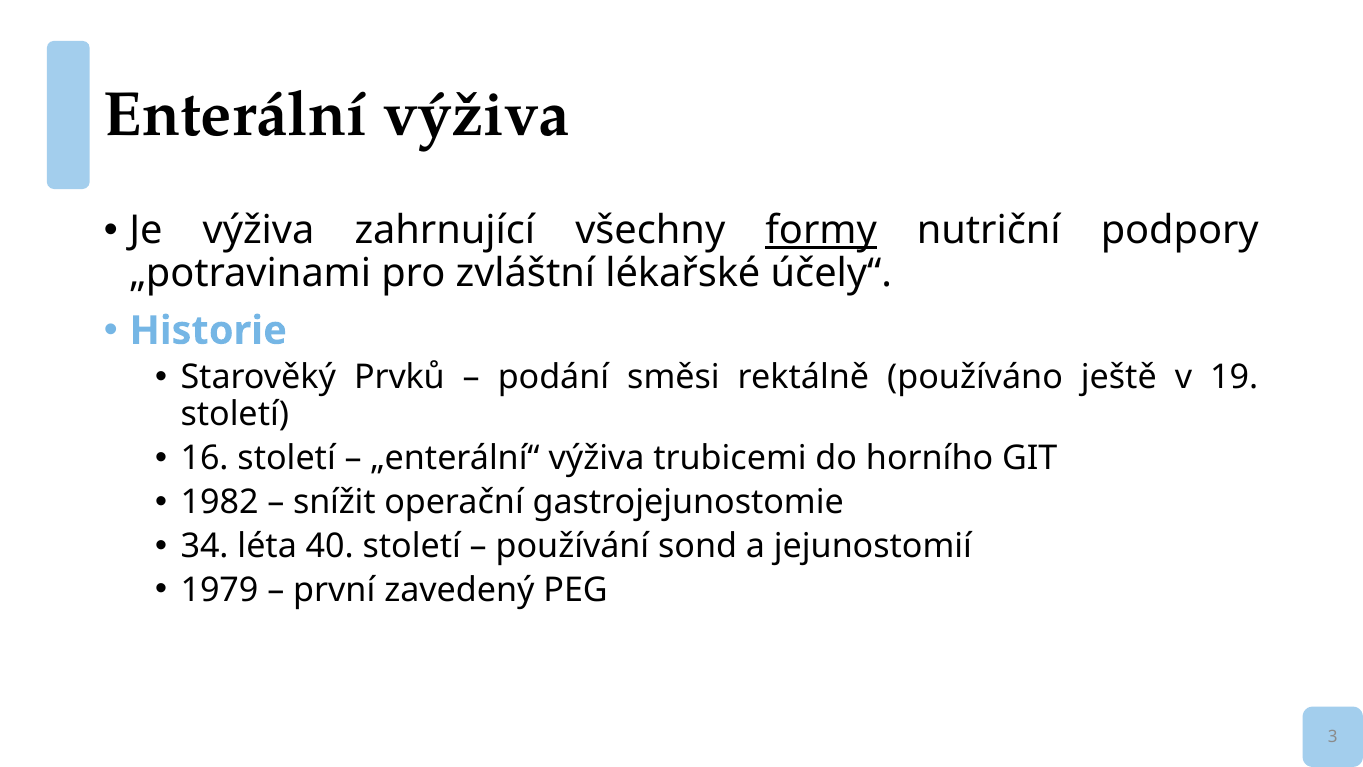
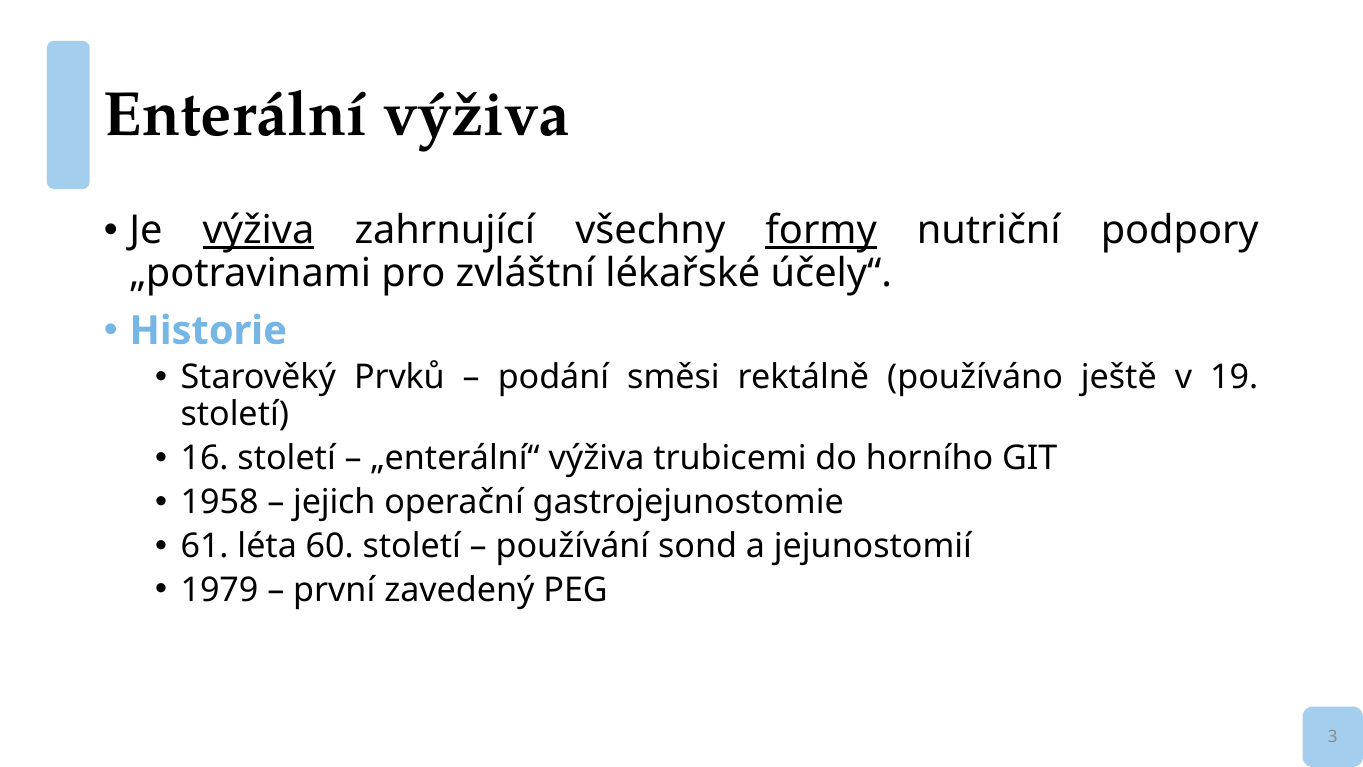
výživa at (259, 230) underline: none -> present
1982: 1982 -> 1958
snížit: snížit -> jejich
34: 34 -> 61
40: 40 -> 60
